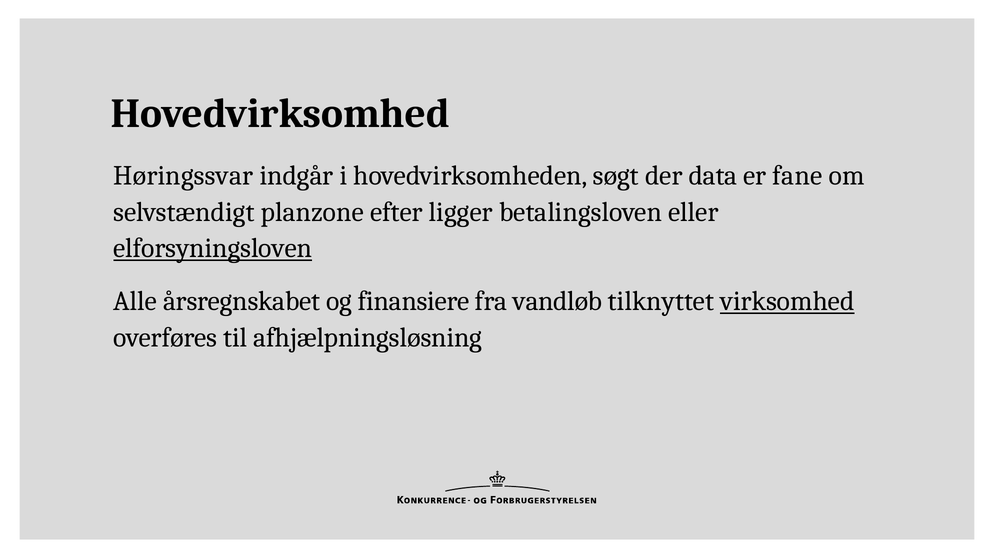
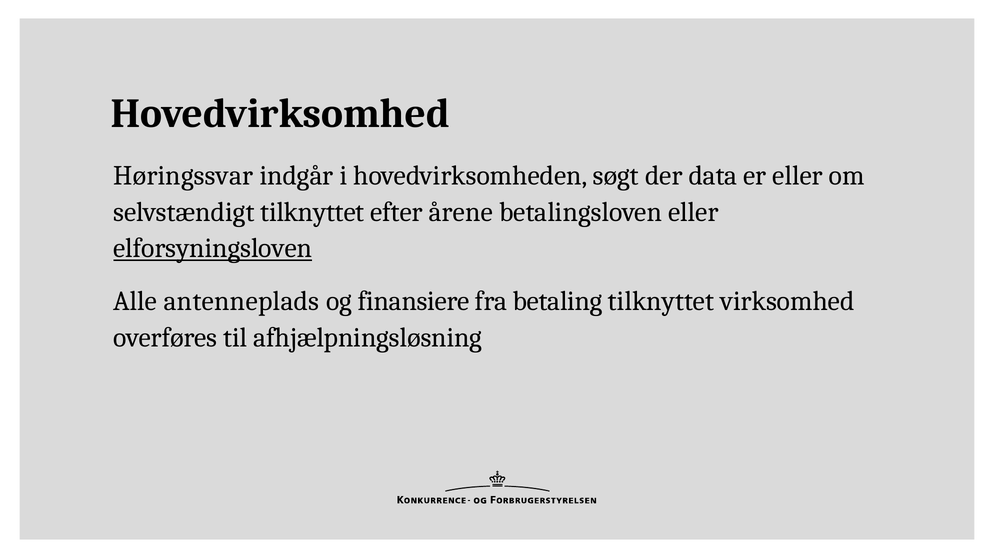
er fane: fane -> eller
selvstændigt planzone: planzone -> tilknyttet
ligger: ligger -> årene
årsregnskabet: årsregnskabet -> antenneplads
vandløb: vandløb -> betaling
virksomhed underline: present -> none
